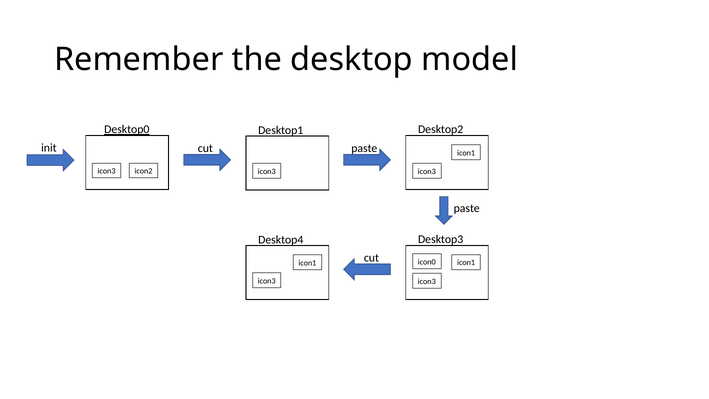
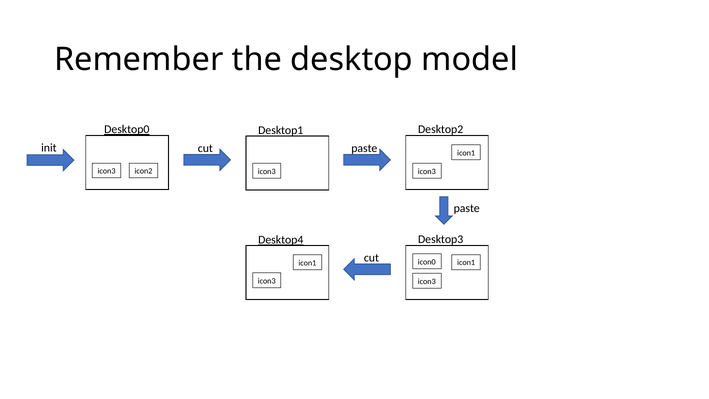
Desktop4 underline: none -> present
